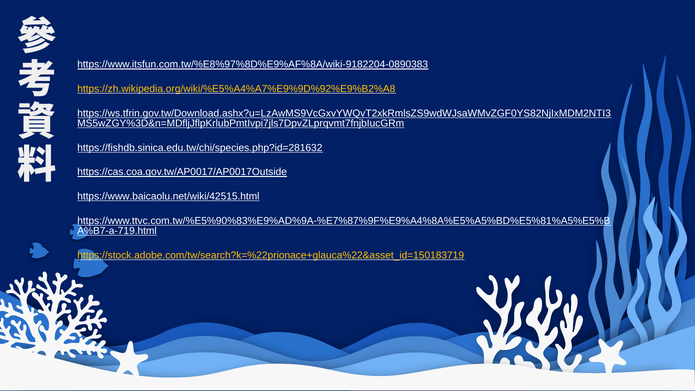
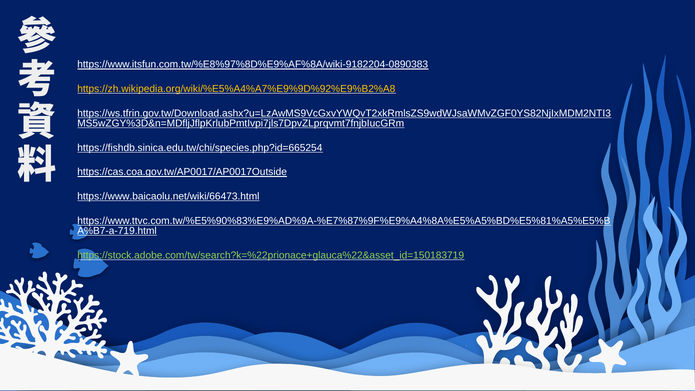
https://fishdb.sinica.edu.tw/chi/species.php?id=281632: https://fishdb.sinica.edu.tw/chi/species.php?id=281632 -> https://fishdb.sinica.edu.tw/chi/species.php?id=665254
https://www.baicaolu.net/wiki/42515.html: https://www.baicaolu.net/wiki/42515.html -> https://www.baicaolu.net/wiki/66473.html
https://stock.adobe.com/tw/search?k=%22prionace+glauca%22&asset_id=150183719 colour: yellow -> light green
